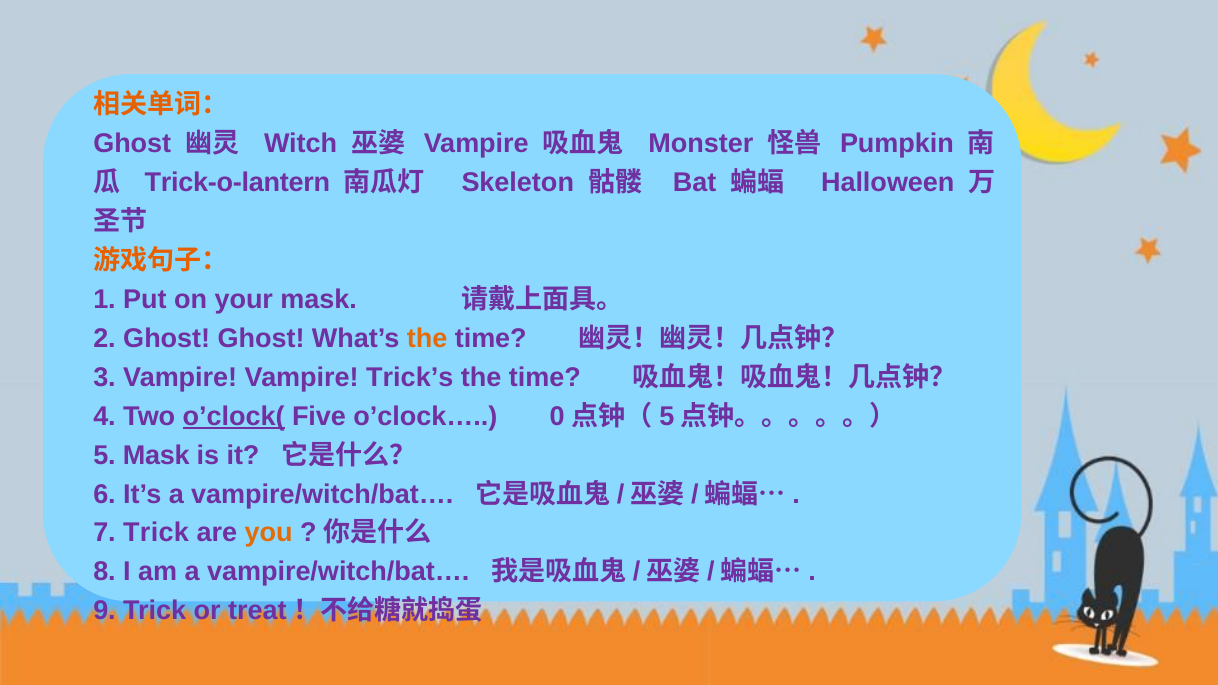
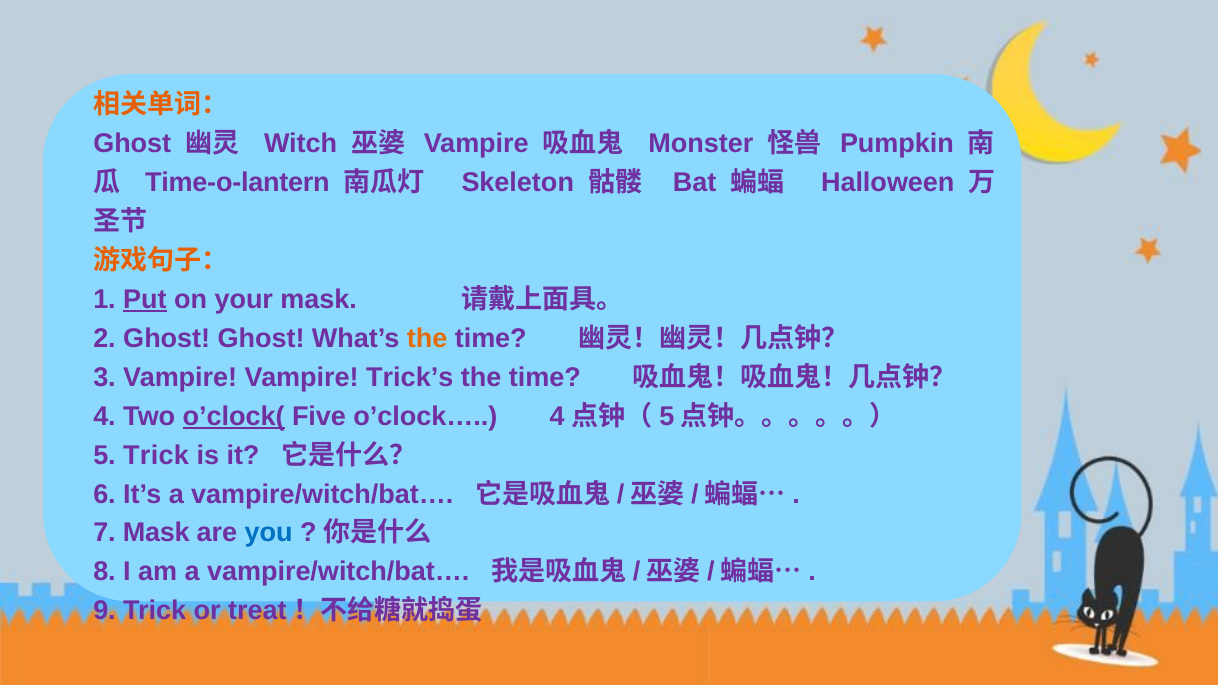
Trick-o-lantern: Trick-o-lantern -> Time-o-lantern
Put underline: none -> present
o’clock… 0: 0 -> 4
5 Mask: Mask -> Trick
7 Trick: Trick -> Mask
you colour: orange -> blue
